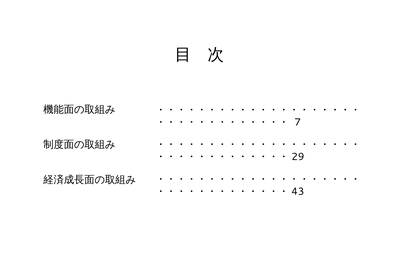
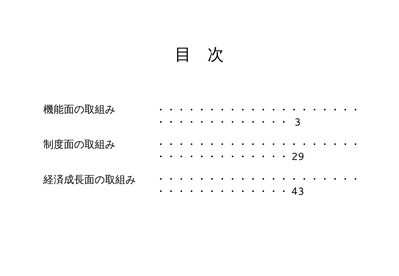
7: 7 -> 3
